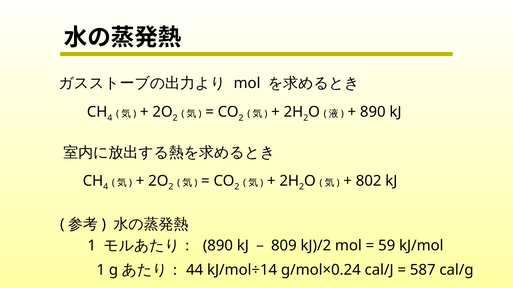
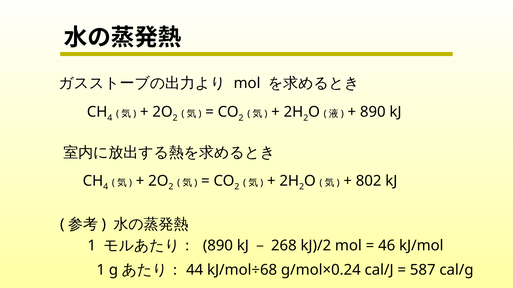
809: 809 -> 268
59: 59 -> 46
kJ/mol÷14: kJ/mol÷14 -> kJ/mol÷68
